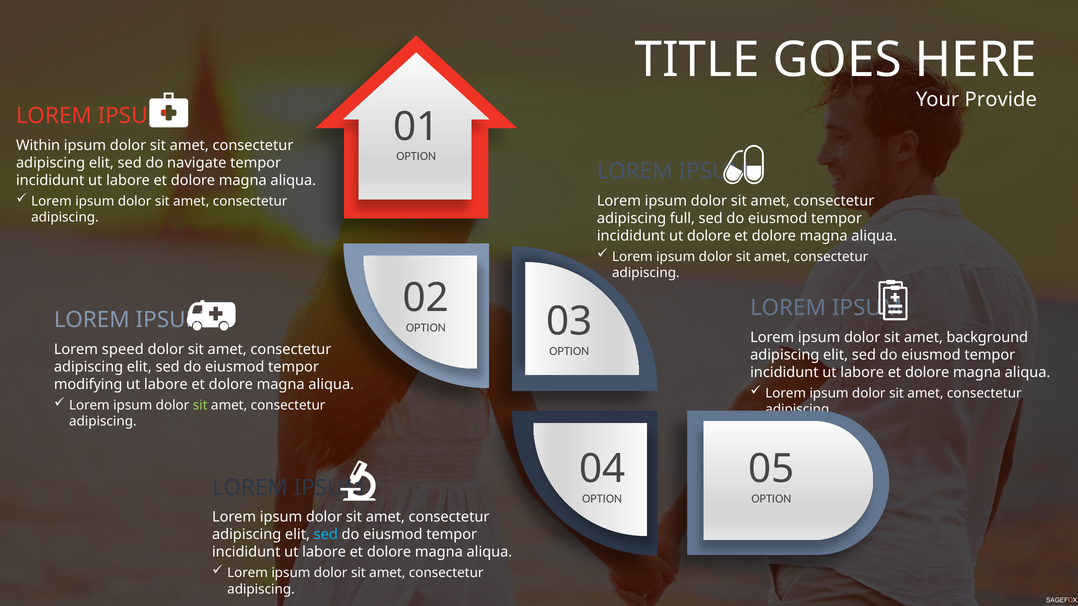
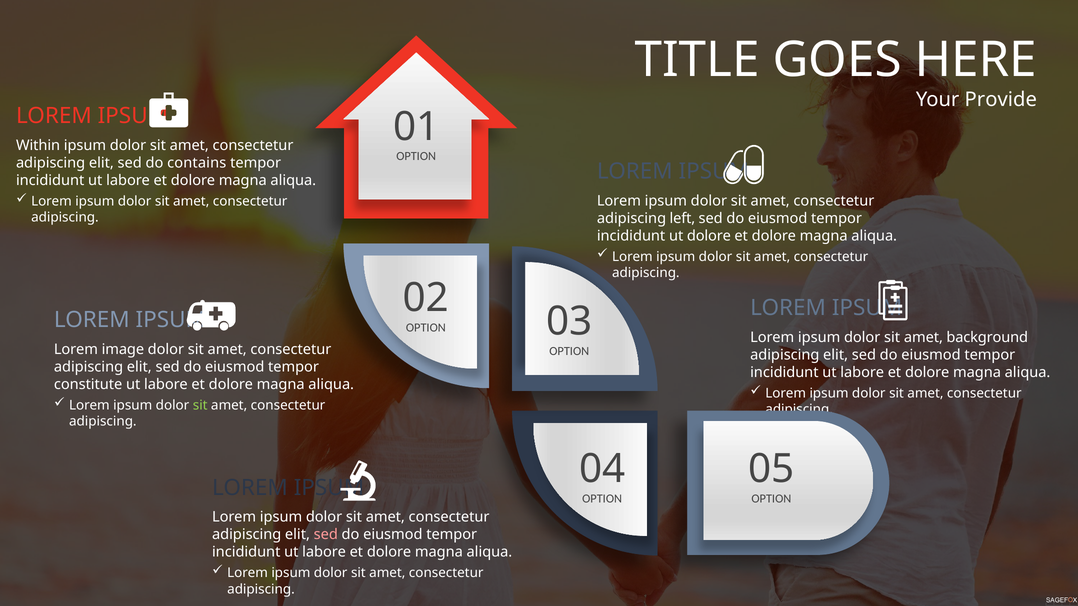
navigate: navigate -> contains
full: full -> left
speed: speed -> image
modifying: modifying -> constitute
sed at (326, 535) colour: light blue -> pink
